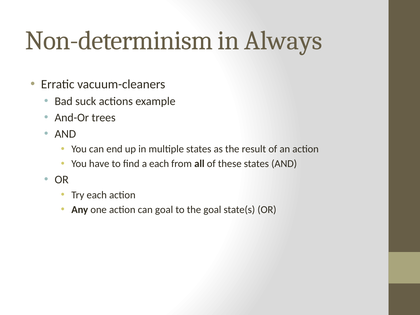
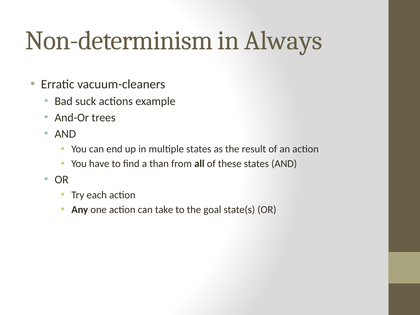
a each: each -> than
can goal: goal -> take
